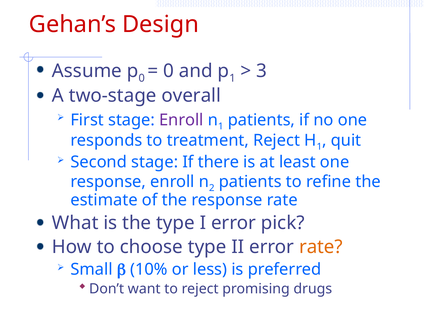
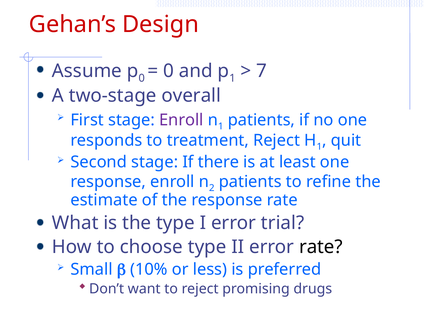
3: 3 -> 7
pick: pick -> trial
rate at (321, 247) colour: orange -> black
